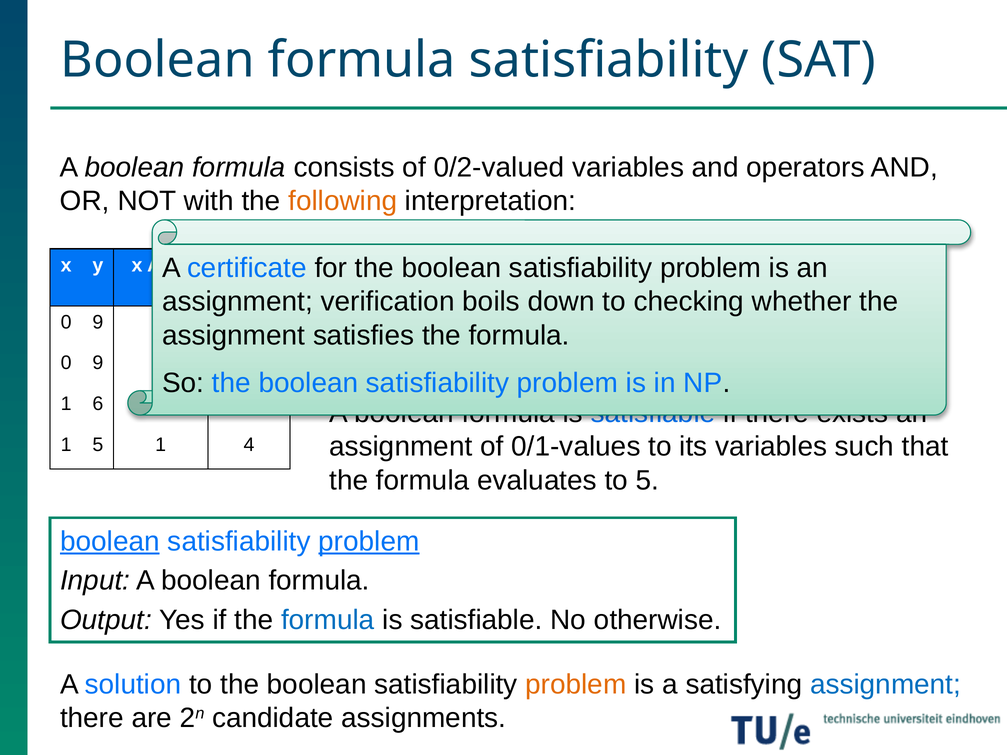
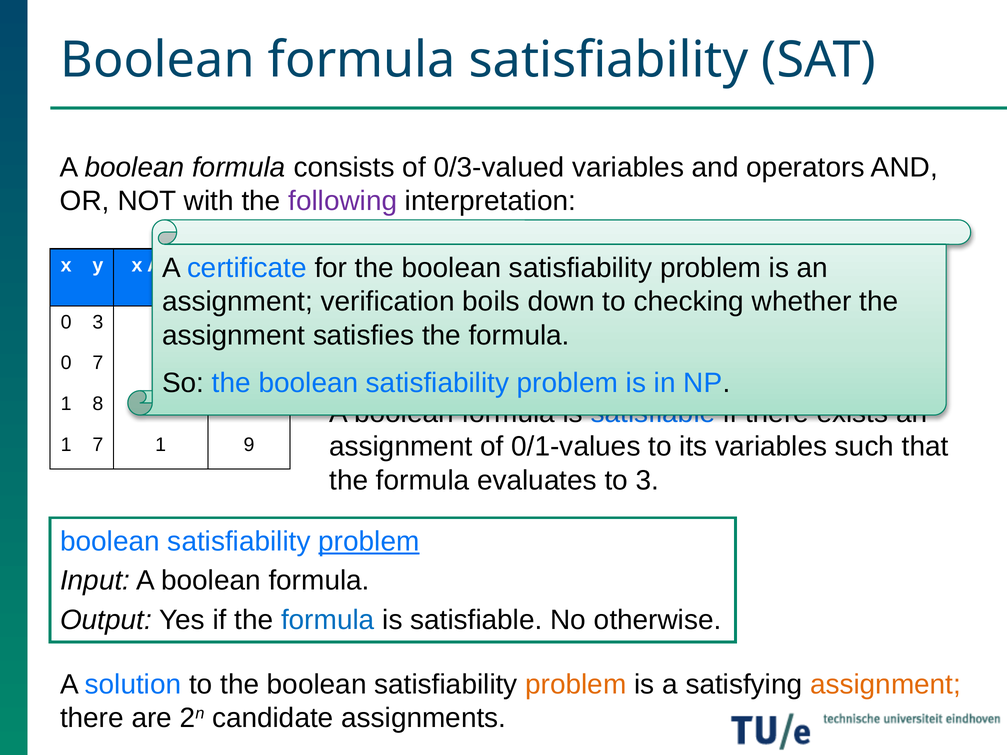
0/2-valued: 0/2-valued -> 0/3-valued
following colour: orange -> purple
9 at (98, 322): 9 -> 3
9 at (98, 363): 9 -> 7
6: 6 -> 8
1 5: 5 -> 7
4: 4 -> 9
to 5: 5 -> 3
boolean at (110, 542) underline: present -> none
assignment at (886, 685) colour: blue -> orange
